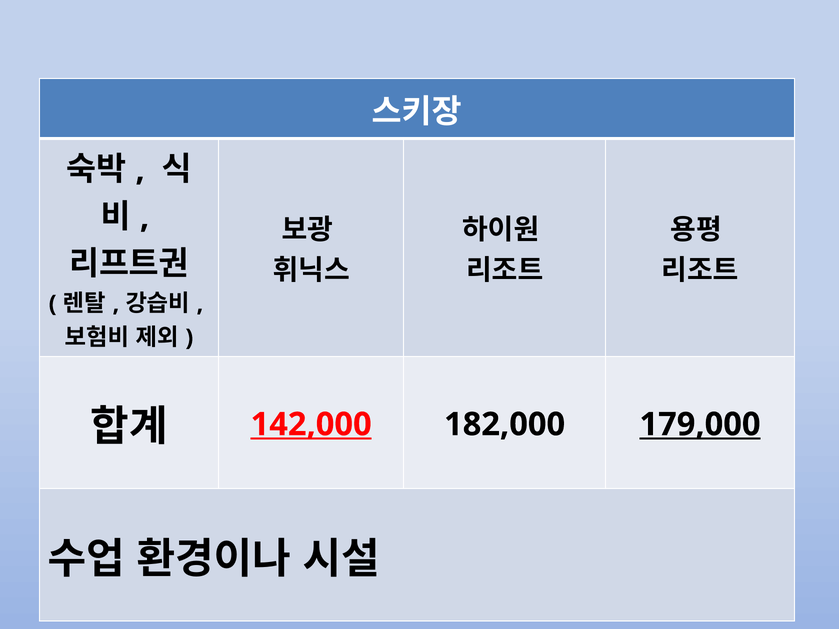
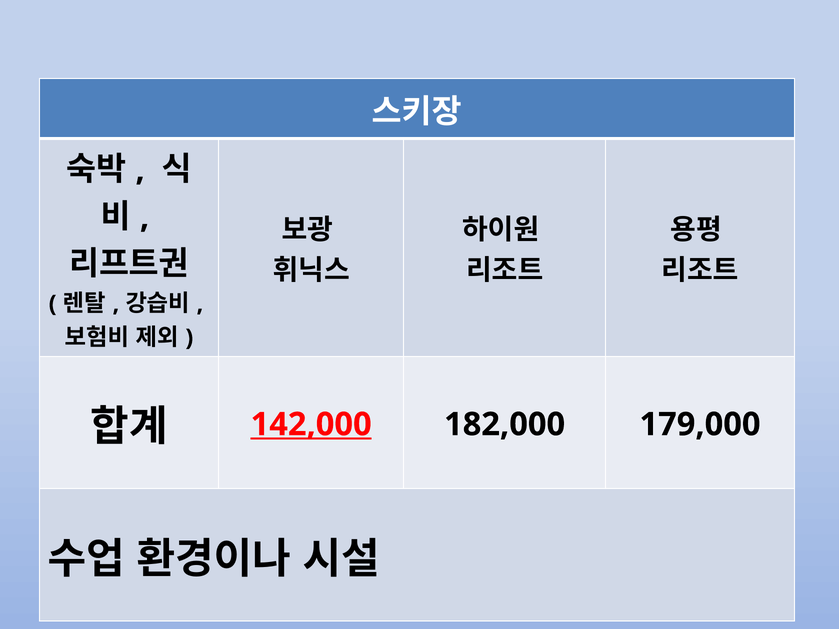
179,000 underline: present -> none
